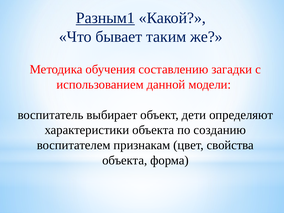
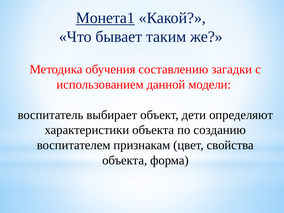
Разным1: Разным1 -> Монета1
